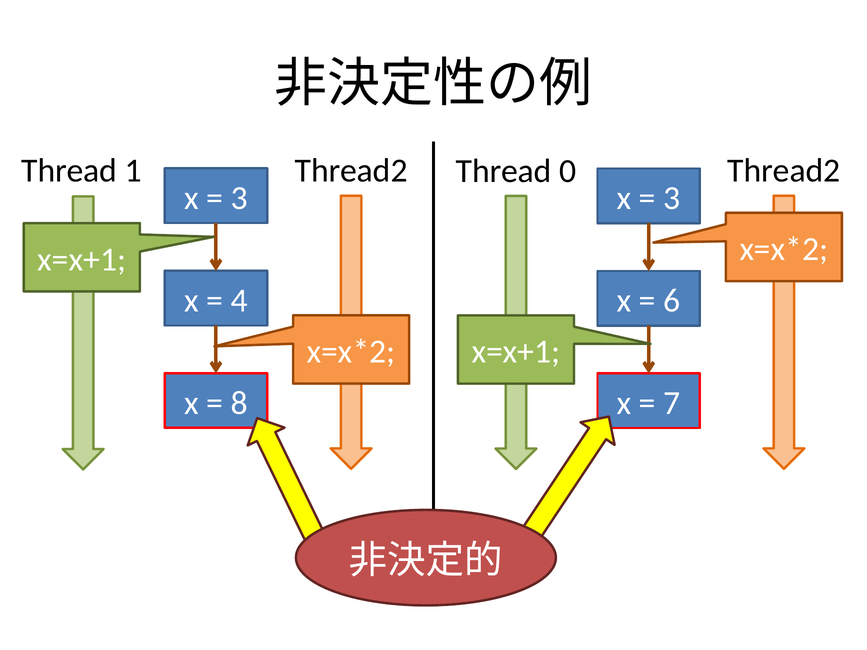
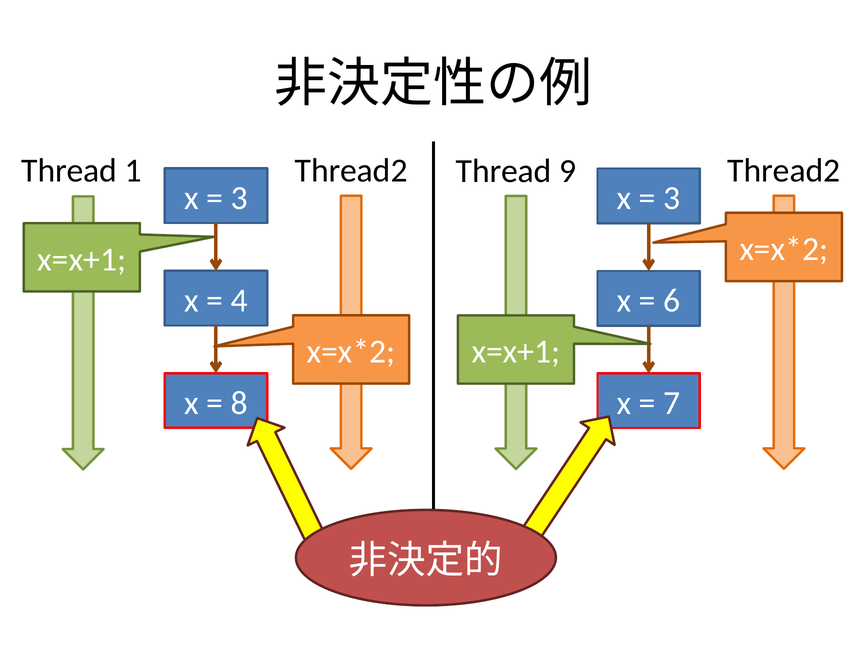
0: 0 -> 9
